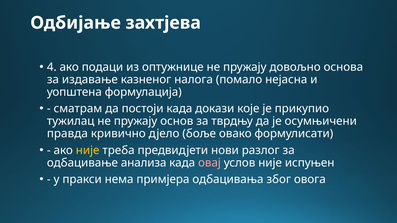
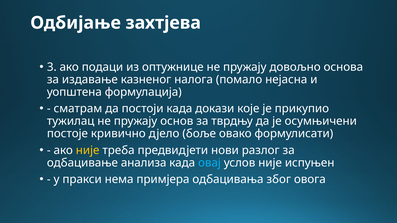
4: 4 -> 3
правда: правда -> постоје
овај colour: pink -> light blue
